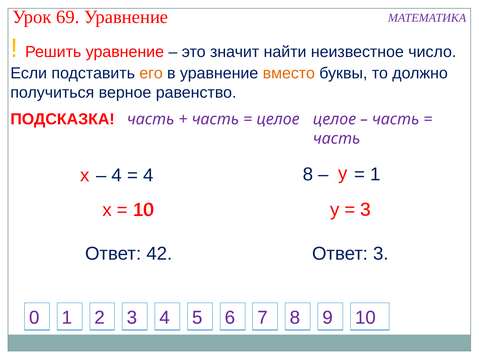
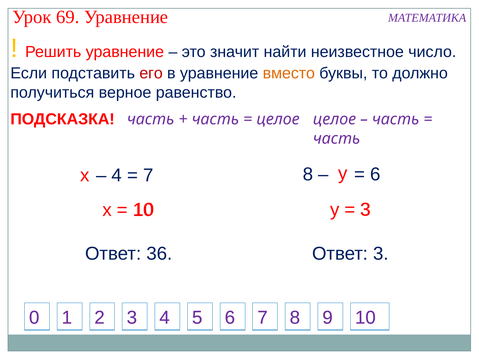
его colour: orange -> red
4 at (148, 176): 4 -> 7
1 at (375, 175): 1 -> 6
42: 42 -> 36
